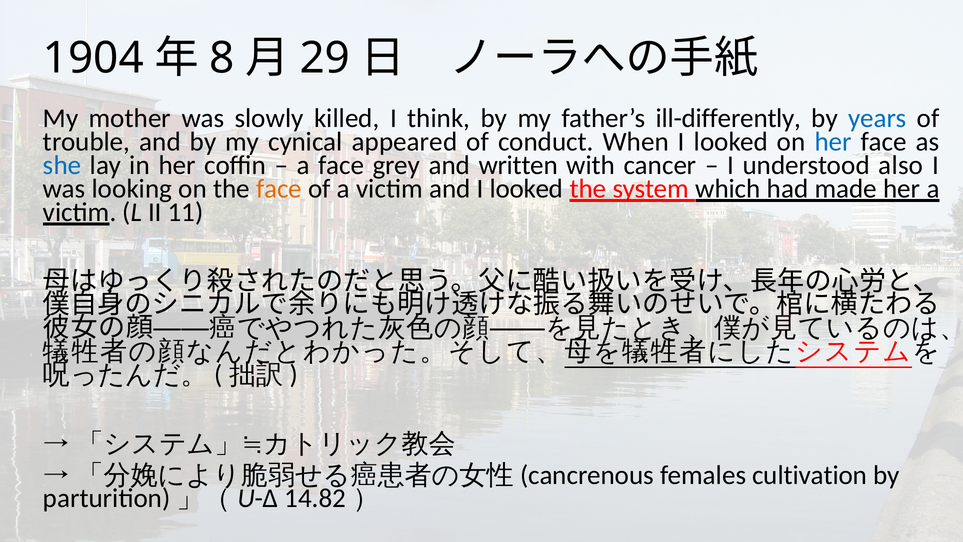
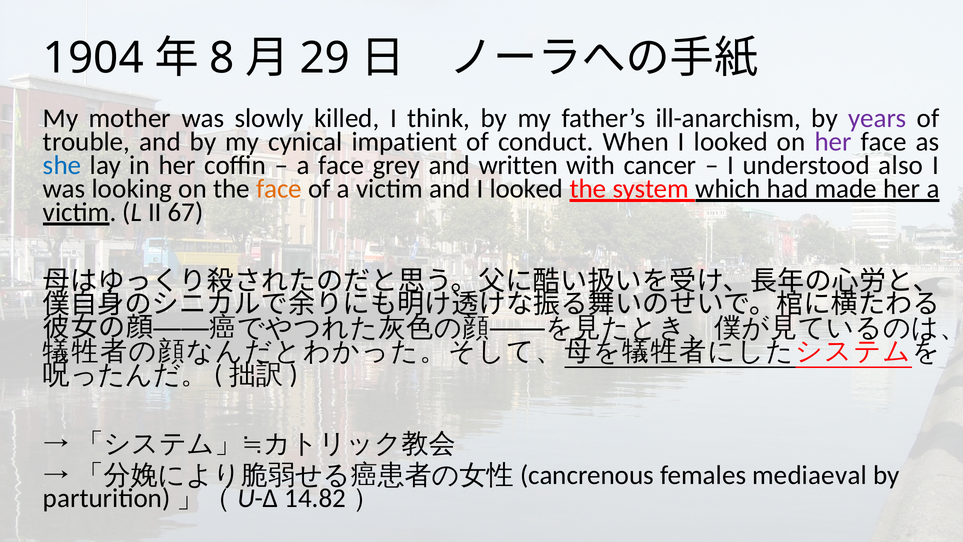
ill-differently: ill-differently -> ill-anarchism
years colour: blue -> purple
appeared: appeared -> impatient
her at (833, 142) colour: blue -> purple
11: 11 -> 67
cultivation: cultivation -> mediaeval
